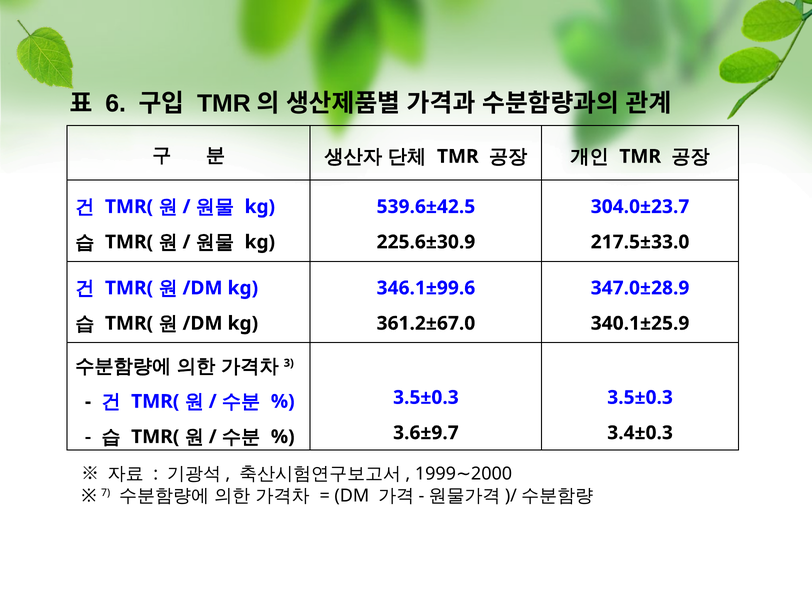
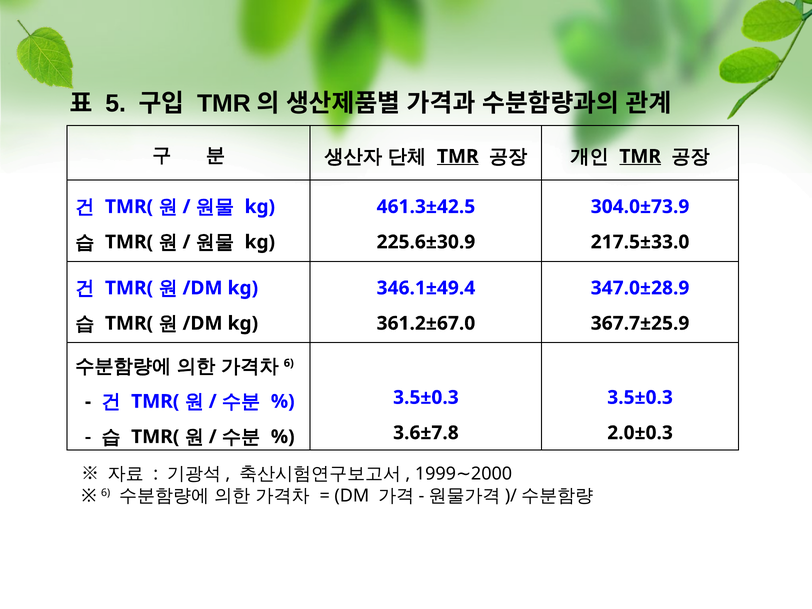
6: 6 -> 5
TMR at (458, 156) underline: none -> present
TMR at (640, 156) underline: none -> present
539.6±42.5: 539.6±42.5 -> 461.3±42.5
304.0±23.7: 304.0±23.7 -> 304.0±73.9
346.1±99.6: 346.1±99.6 -> 346.1±49.4
340.1±25.9: 340.1±25.9 -> 367.7±25.9
3 at (289, 363): 3 -> 6
3.6±9.7: 3.6±9.7 -> 3.6±7.8
3.4±0.3: 3.4±0.3 -> 2.0±0.3
7 at (106, 493): 7 -> 6
